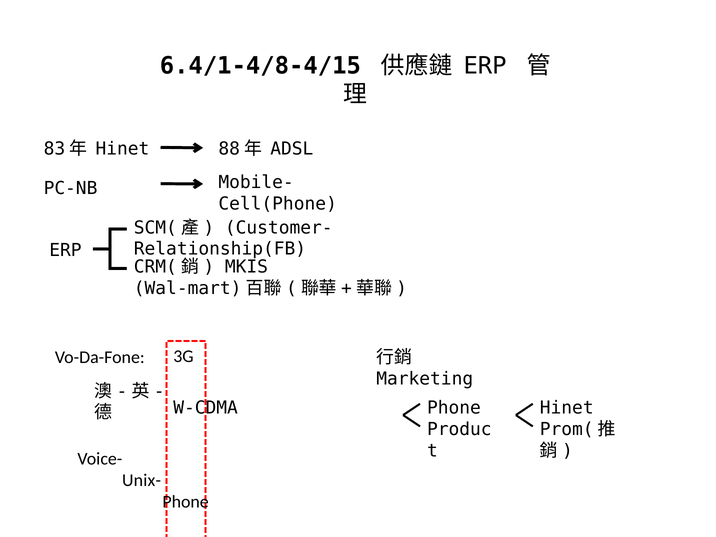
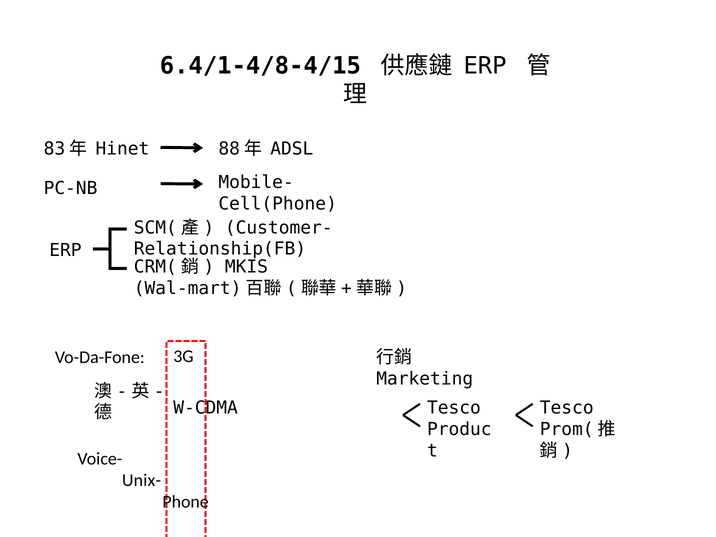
Phone at (454, 408): Phone -> Tesco
Hinet at (567, 408): Hinet -> Tesco
